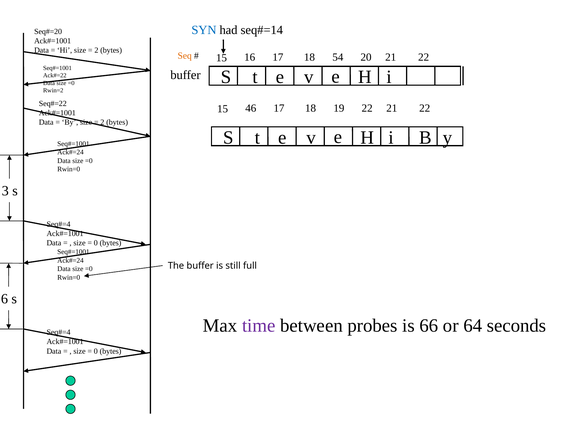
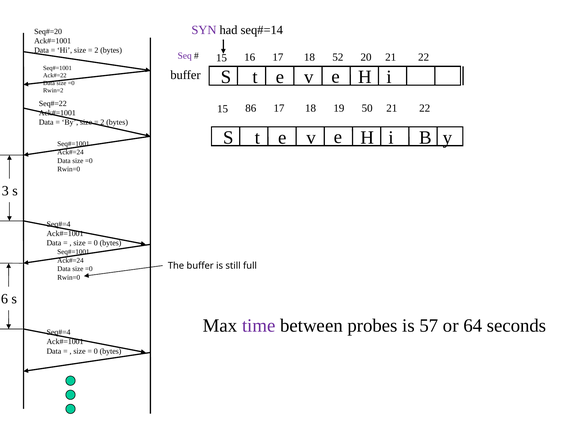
SYN colour: blue -> purple
Seq colour: orange -> purple
54: 54 -> 52
46: 46 -> 86
19 22: 22 -> 50
66: 66 -> 57
